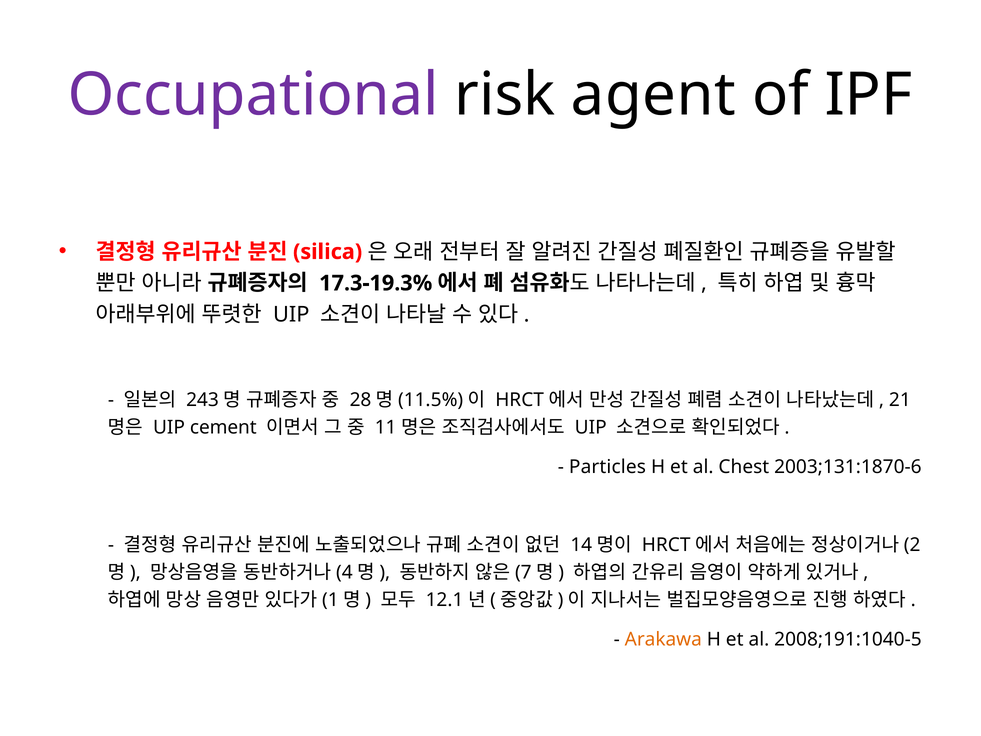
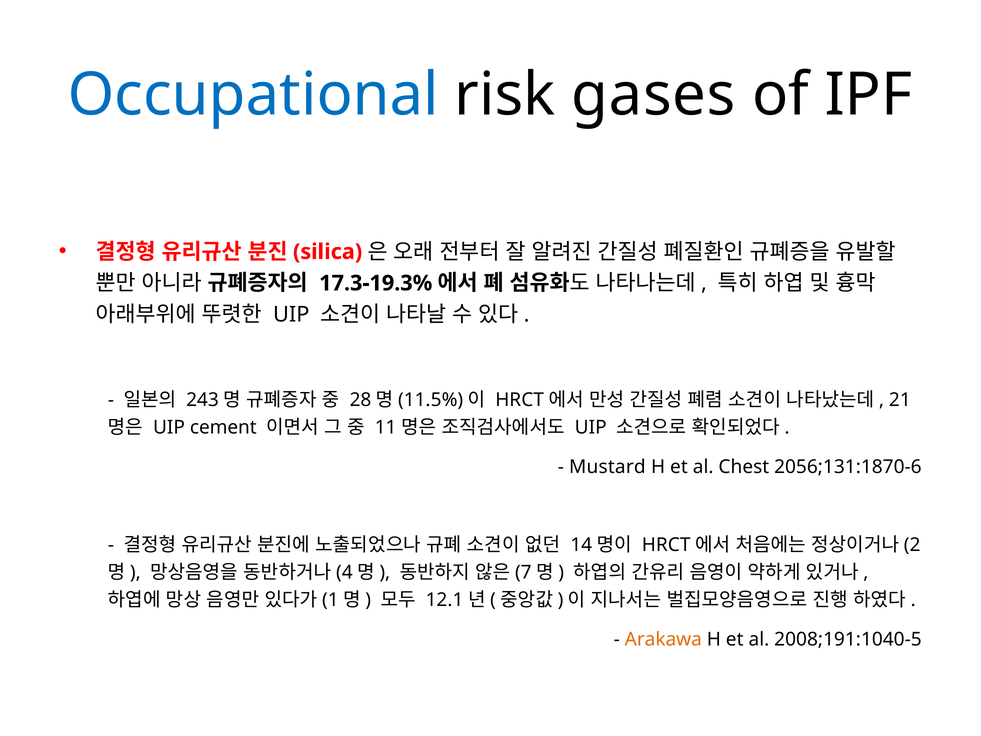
Occupational colour: purple -> blue
agent: agent -> gases
Particles: Particles -> Mustard
2003;131:1870-6: 2003;131:1870-6 -> 2056;131:1870-6
